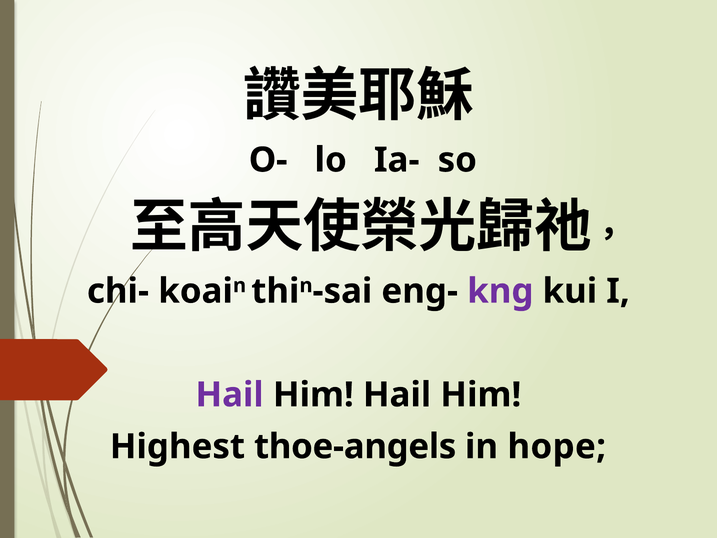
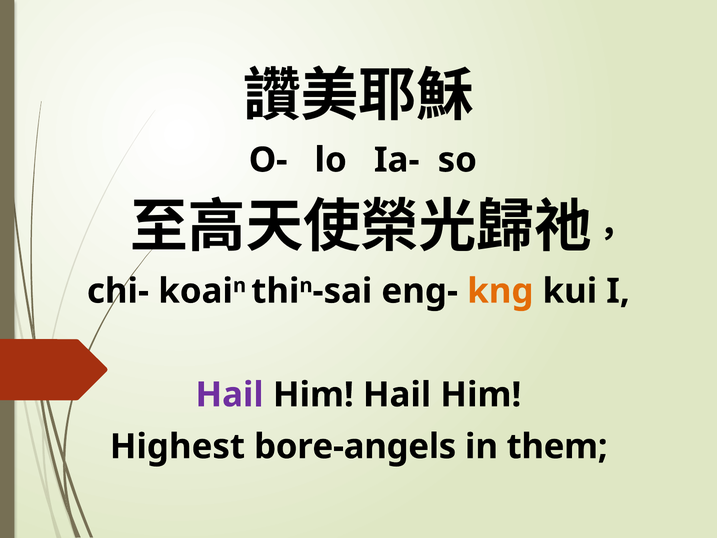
kng colour: purple -> orange
thoe-angels: thoe-angels -> bore-angels
hope: hope -> them
